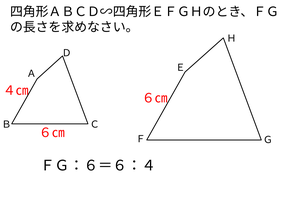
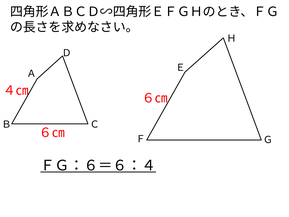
ＦＧ：６＝６：４ underline: none -> present
